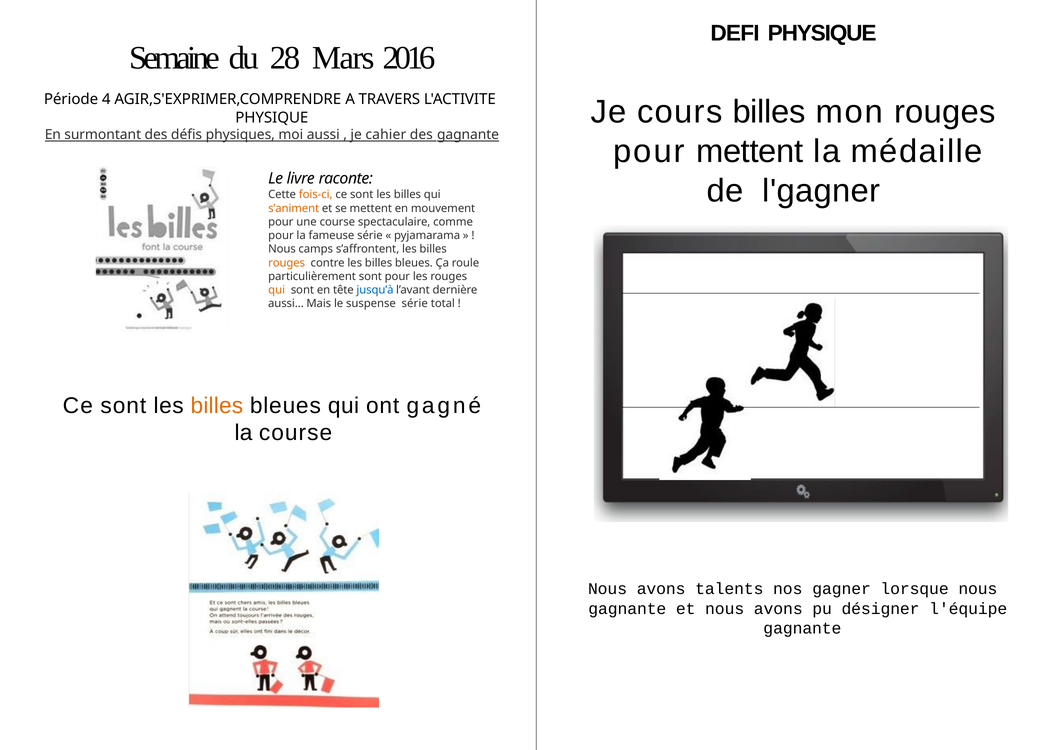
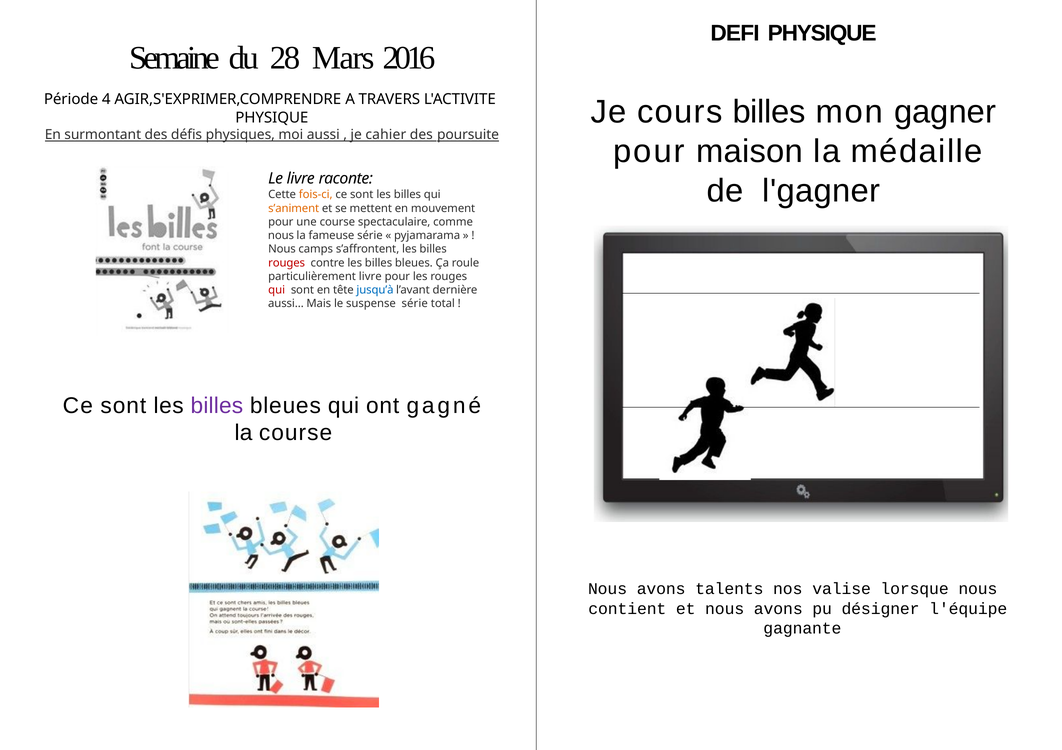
mon rouges: rouges -> gagner
des gagnante: gagnante -> poursuite
pour mettent: mettent -> maison
pour at (281, 236): pour -> nous
rouges at (287, 263) colour: orange -> red
particulièrement sont: sont -> livre
qui at (277, 290) colour: orange -> red
billes at (217, 406) colour: orange -> purple
gagner: gagner -> valise
gagnante at (627, 609): gagnante -> contient
